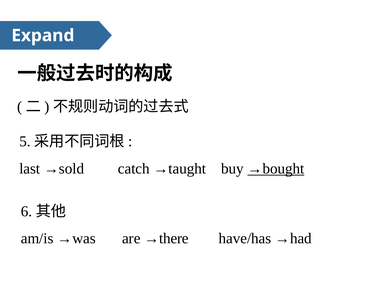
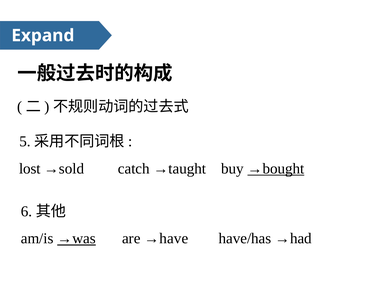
last: last -> lost
→was underline: none -> present
→there: →there -> →have
